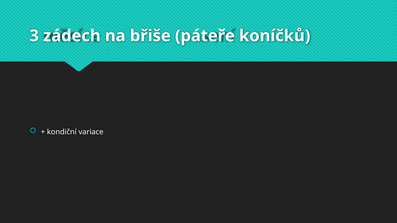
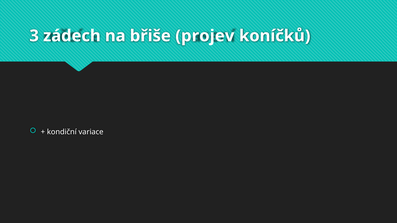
páteře: páteře -> projev
